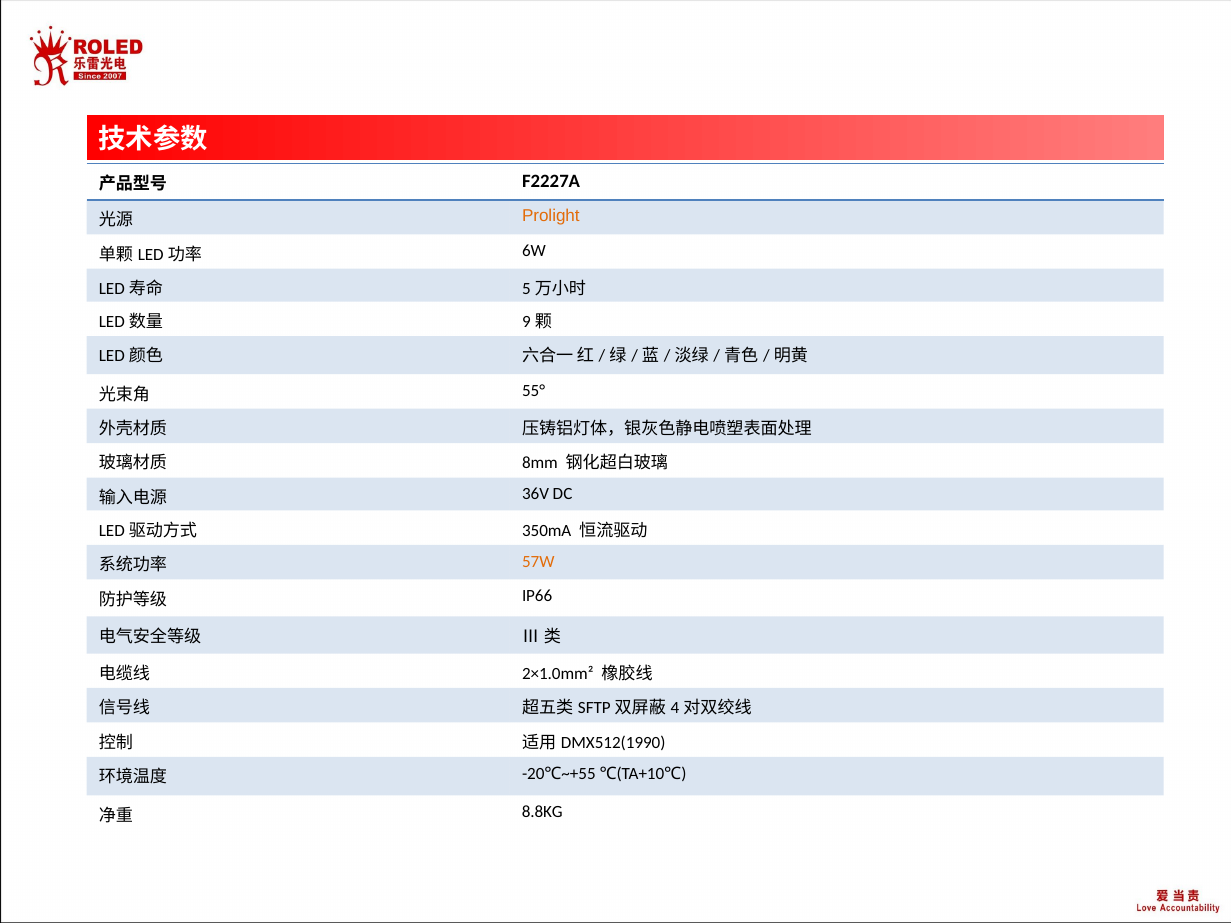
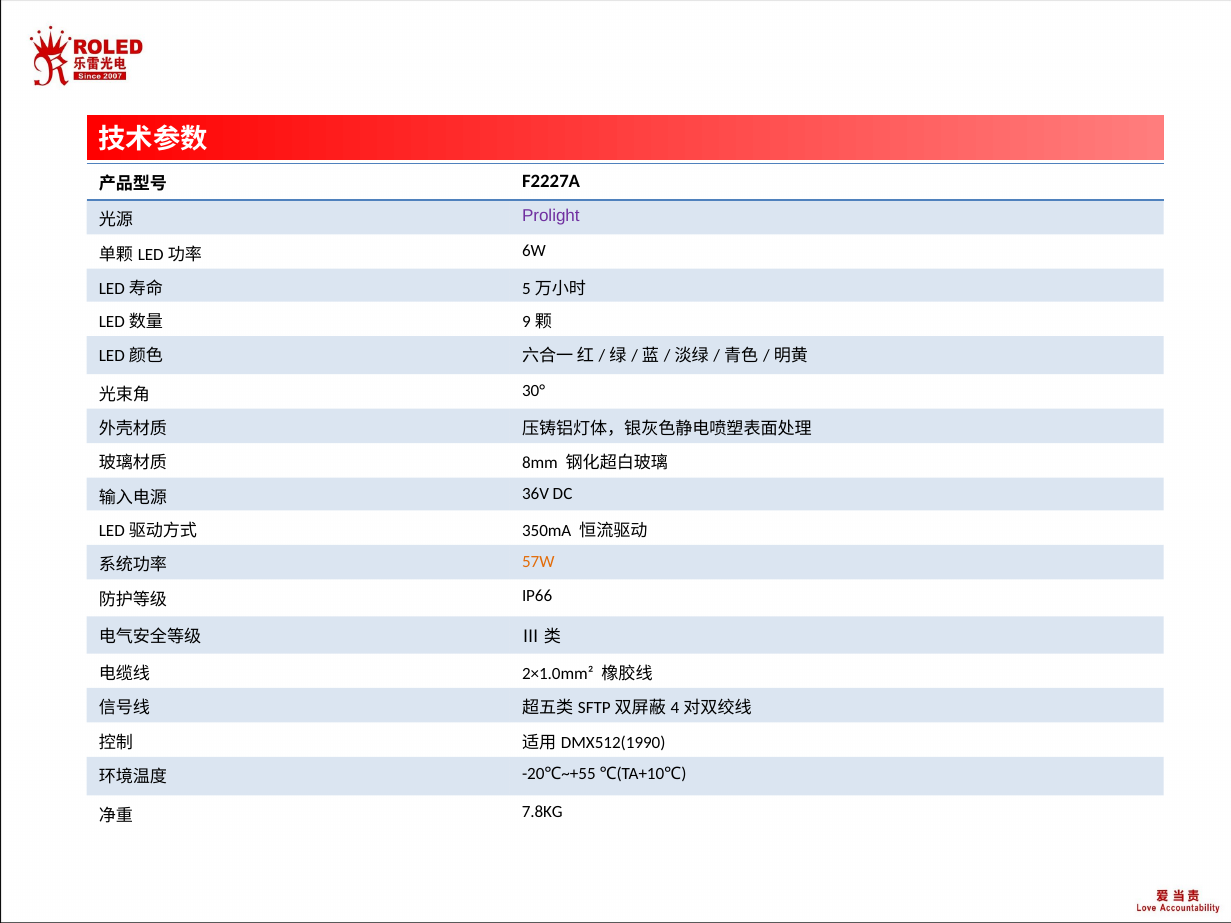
Prolight colour: orange -> purple
55°: 55° -> 30°
8.8KG: 8.8KG -> 7.8KG
